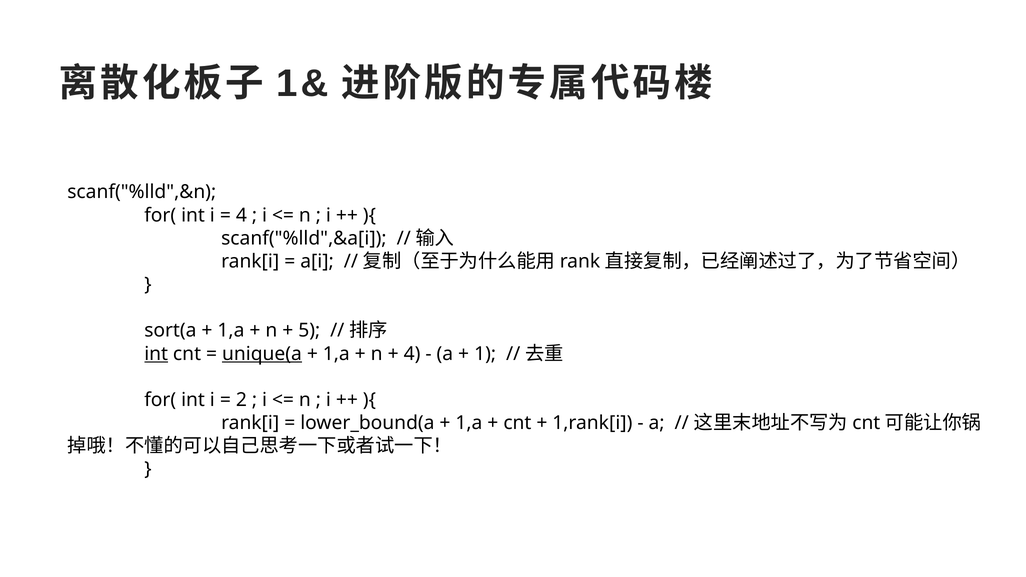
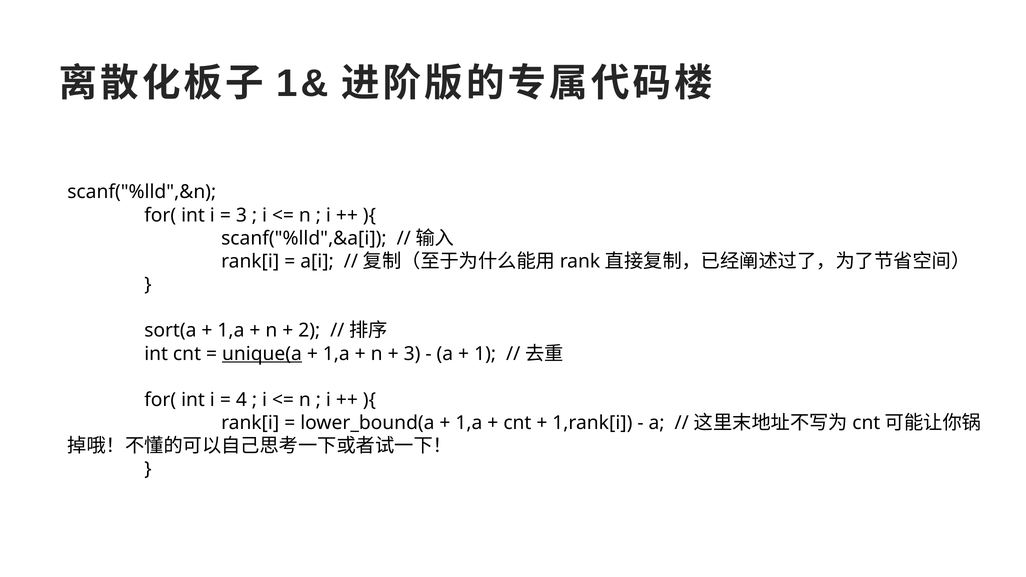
4 at (241, 215): 4 -> 3
5: 5 -> 2
int at (156, 354) underline: present -> none
4 at (412, 354): 4 -> 3
2: 2 -> 4
